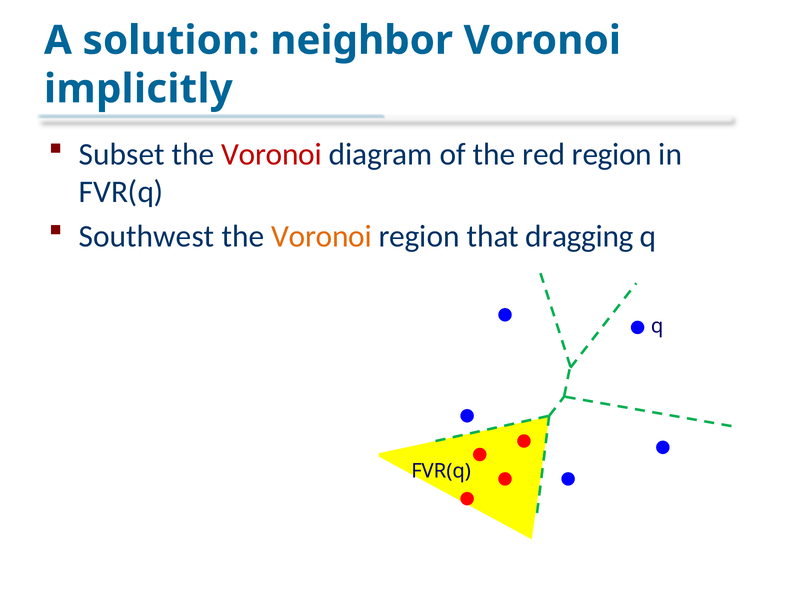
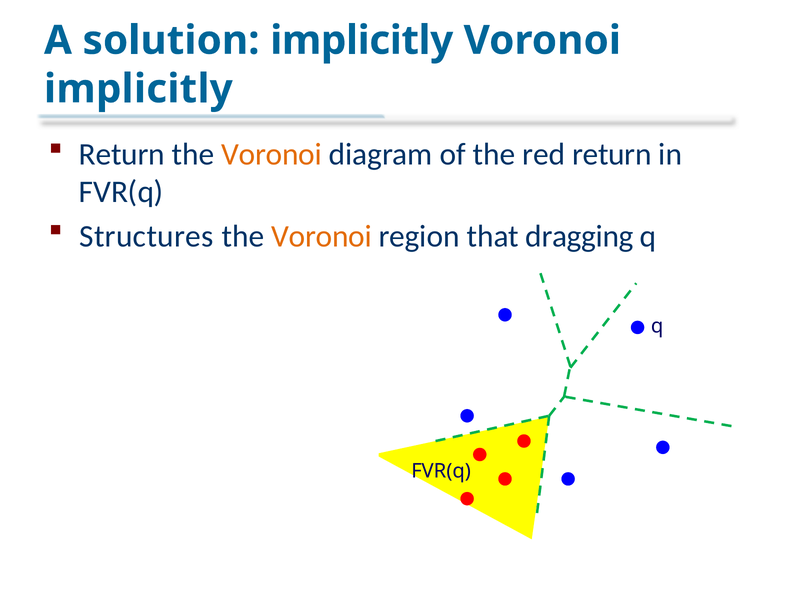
solution neighbor: neighbor -> implicitly
Subset at (122, 154): Subset -> Return
Voronoi at (272, 154) colour: red -> orange
red region: region -> return
Southwest: Southwest -> Structures
